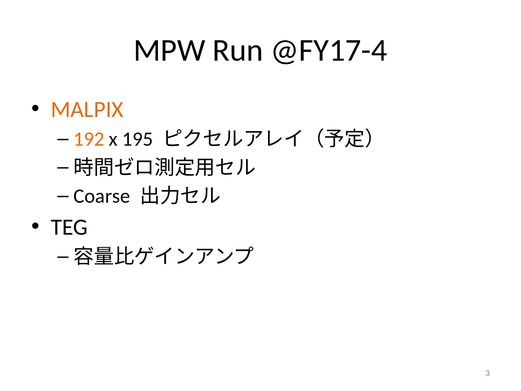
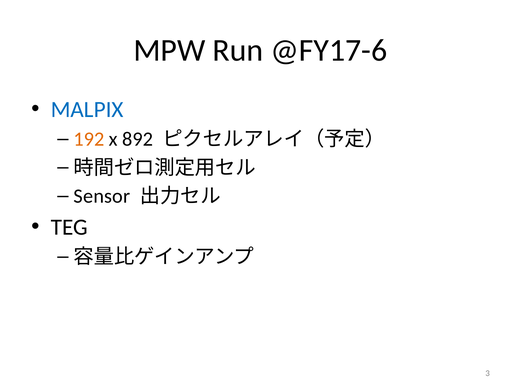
@FY17-4: @FY17-4 -> @FY17-6
MALPIX colour: orange -> blue
195: 195 -> 892
Coarse: Coarse -> Sensor
